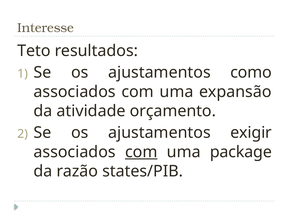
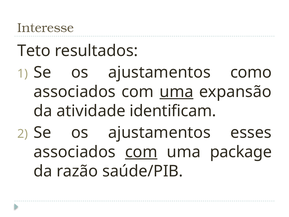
uma at (177, 92) underline: none -> present
orçamento: orçamento -> identificam
exigir: exigir -> esses
states/PIB: states/PIB -> saúde/PIB
